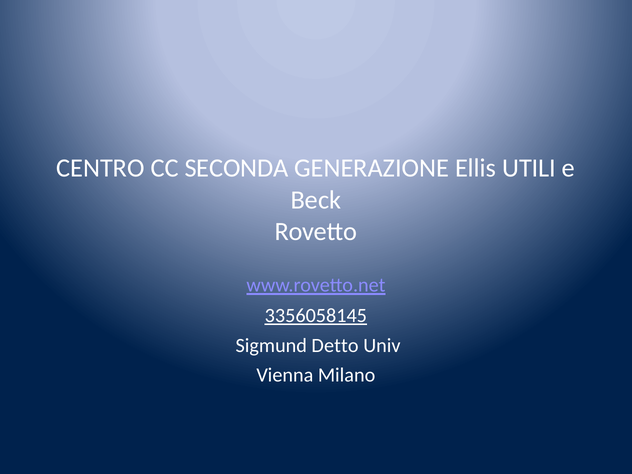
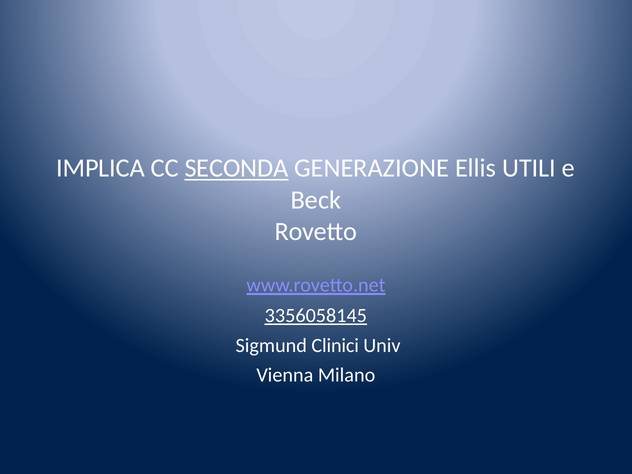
CENTRO: CENTRO -> IMPLICA
SECONDA underline: none -> present
Detto: Detto -> Clinici
